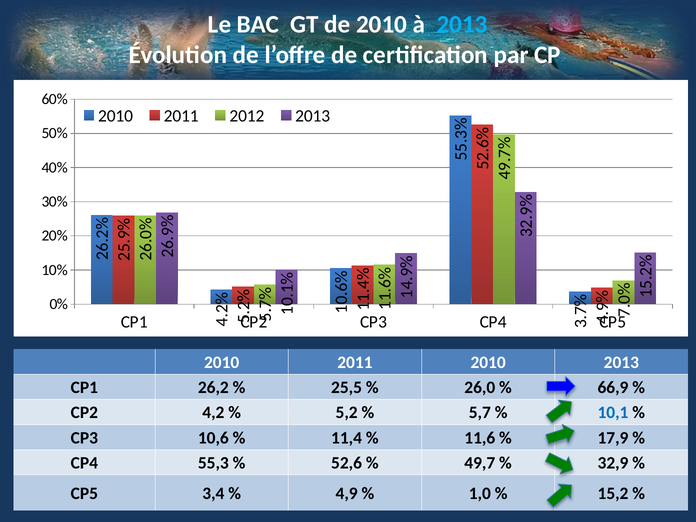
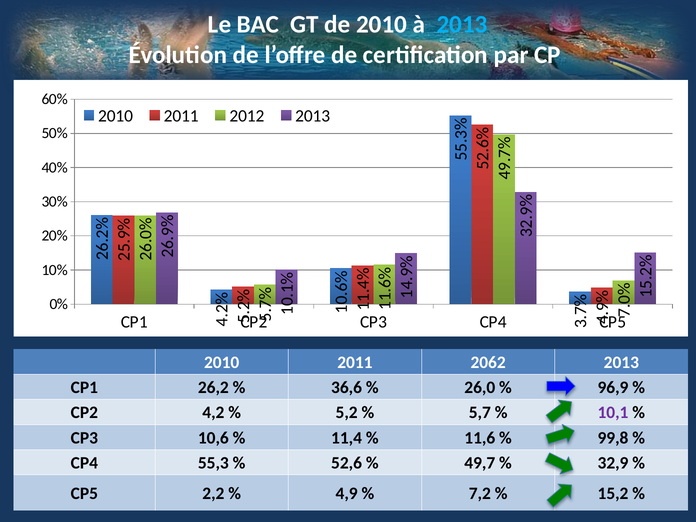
2011 2010: 2010 -> 2062
25,5: 25,5 -> 36,6
66,9: 66,9 -> 96,9
10,1 colour: blue -> purple
17,9: 17,9 -> 99,8
3,4: 3,4 -> 2,2
1,0: 1,0 -> 7,2
